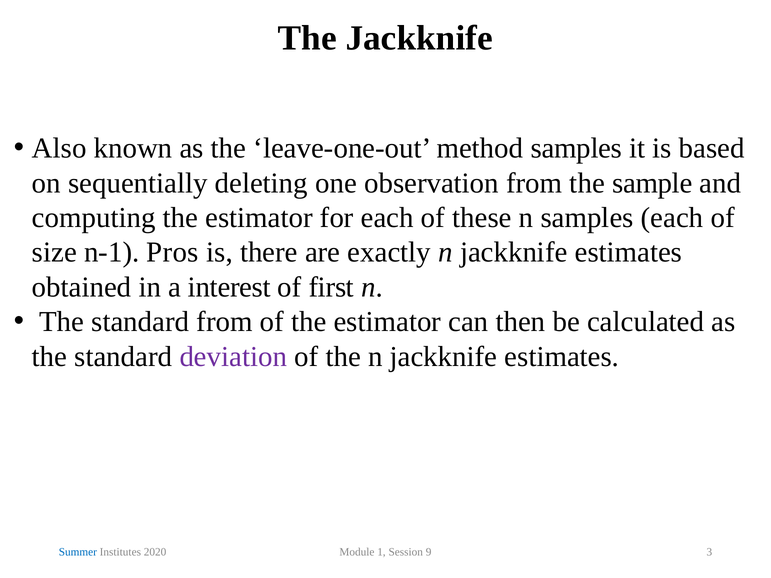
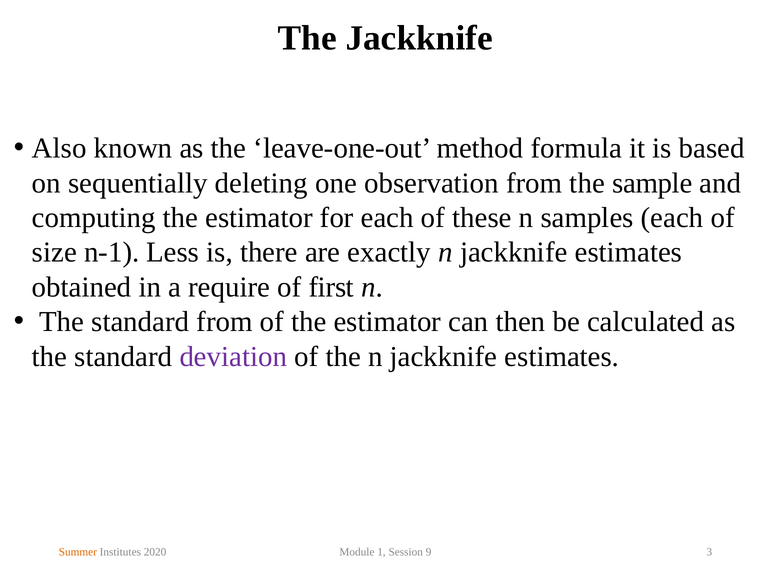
method samples: samples -> formula
Pros: Pros -> Less
interest: interest -> require
Summer colour: blue -> orange
